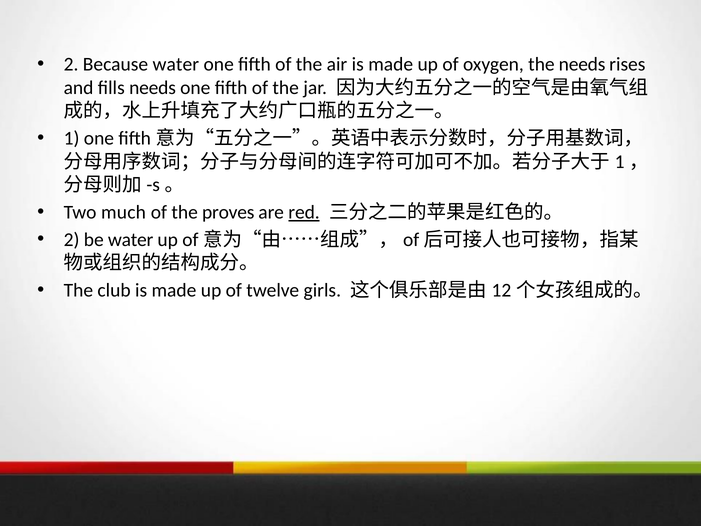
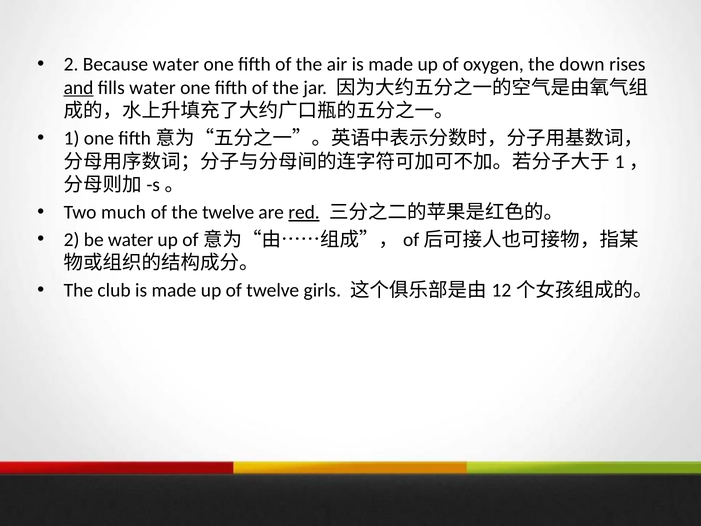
the needs: needs -> down
and underline: none -> present
fills needs: needs -> water
the proves: proves -> twelve
